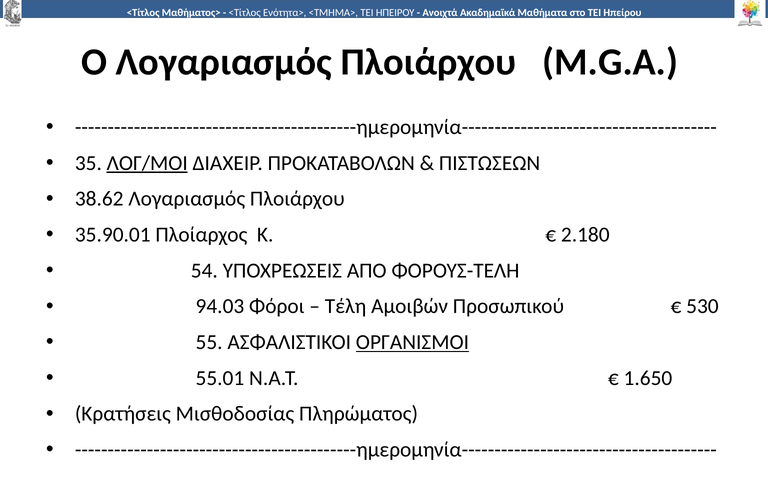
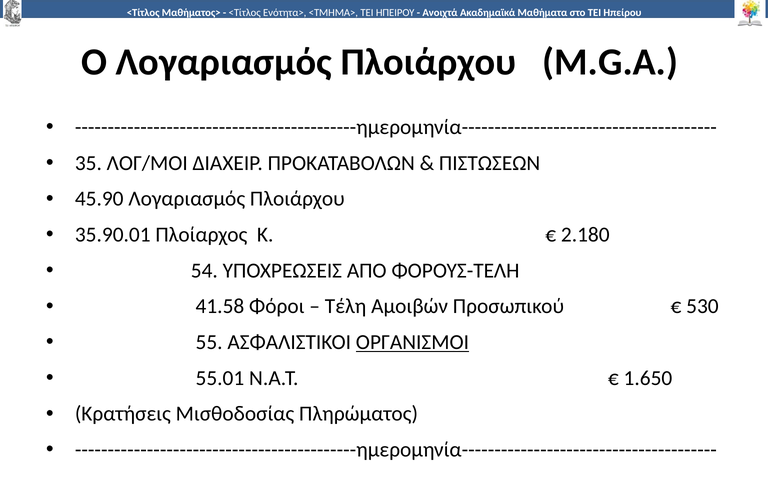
ΛΟΓ/ΜΟΙ underline: present -> none
38.62: 38.62 -> 45.90
94.03: 94.03 -> 41.58
